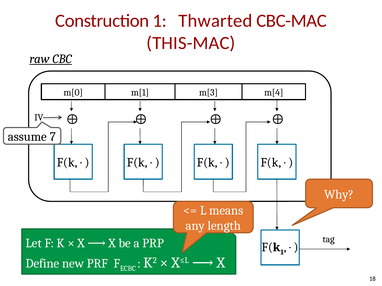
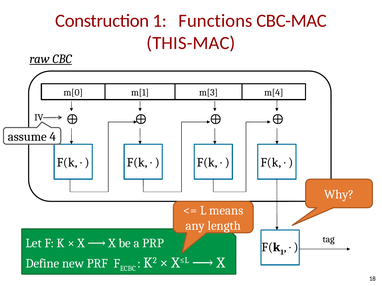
Thwarted: Thwarted -> Functions
7: 7 -> 4
